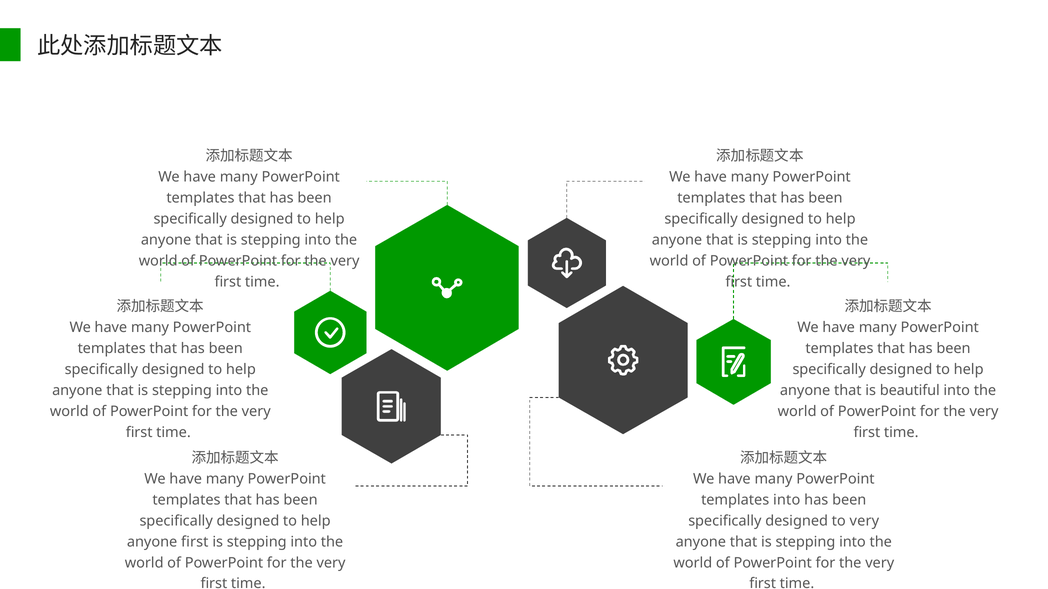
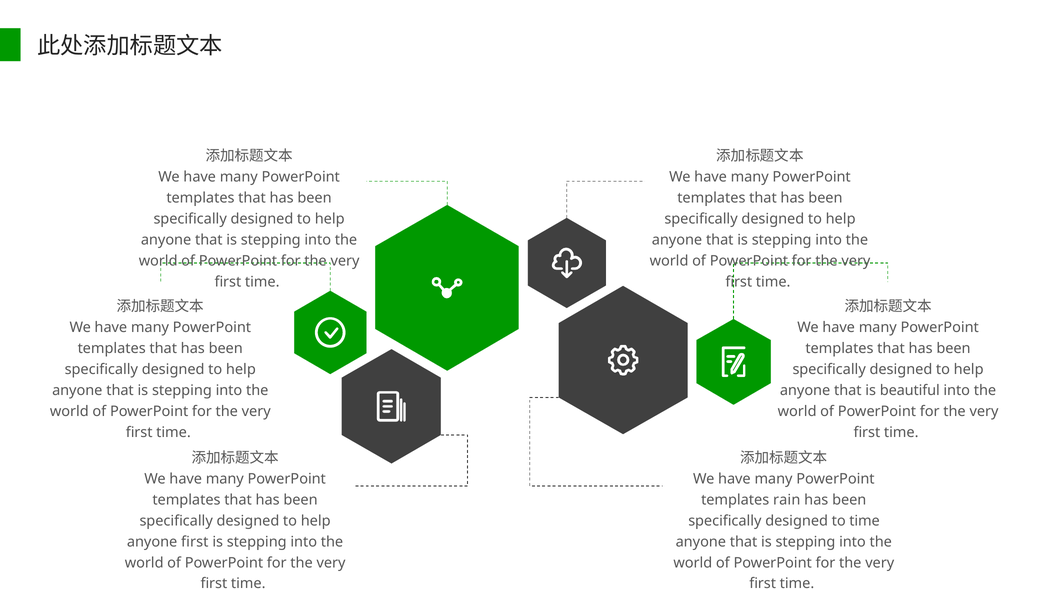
templates into: into -> rain
to very: very -> time
